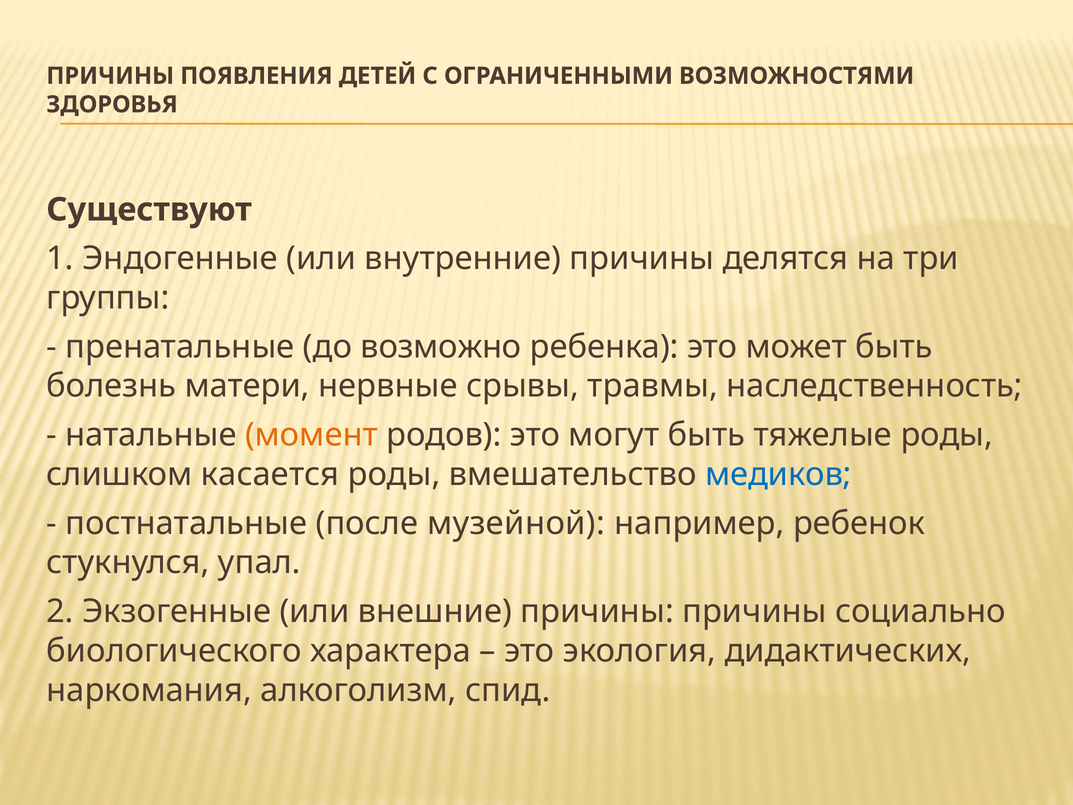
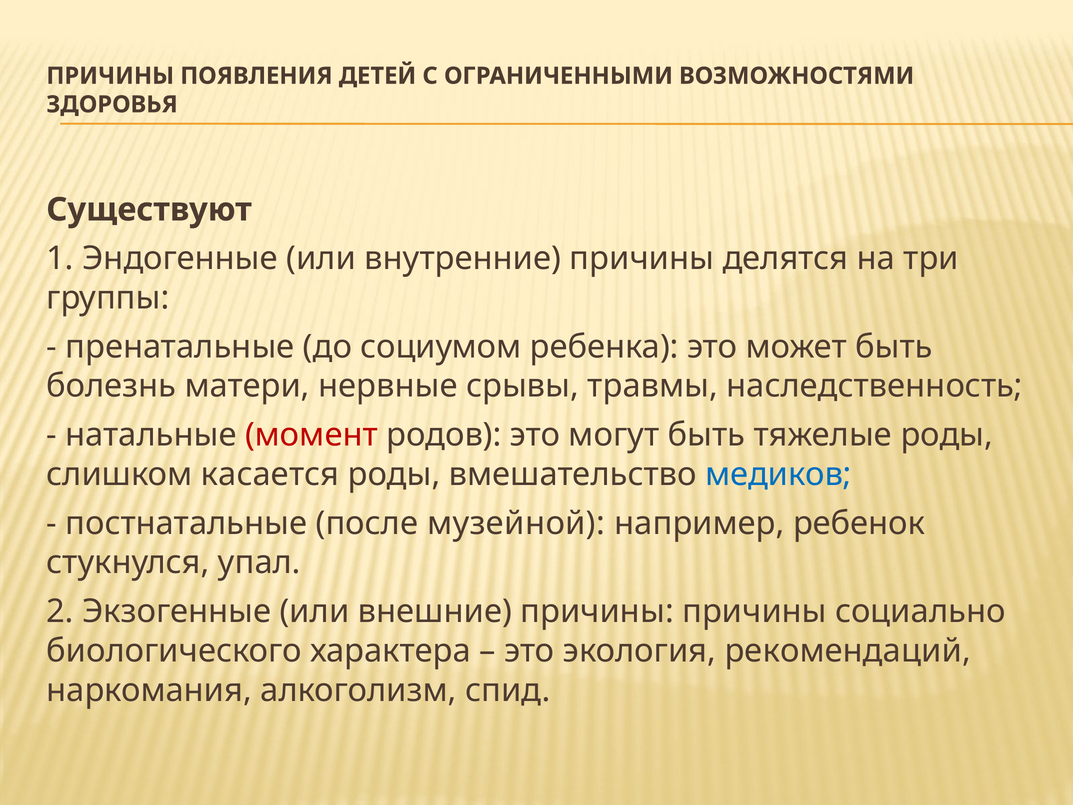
возможно: возможно -> социумом
момент colour: orange -> red
дидактических: дидактических -> рекомендаций
